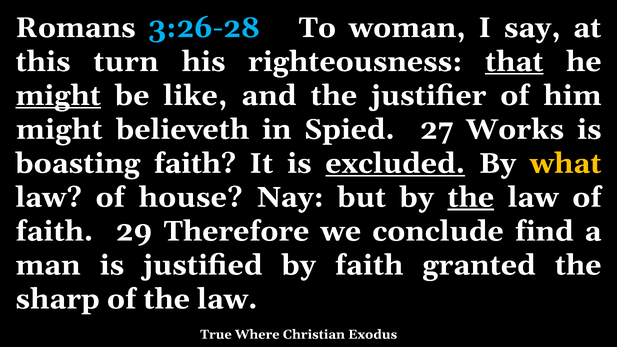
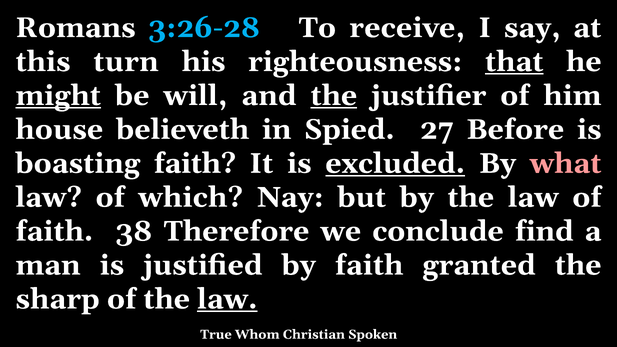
woman: woman -> receive
like: like -> will
the at (334, 96) underline: none -> present
might at (59, 130): might -> house
Works: Works -> Before
what colour: yellow -> pink
house: house -> which
the at (471, 197) underline: present -> none
29: 29 -> 38
law at (227, 299) underline: none -> present
Where: Where -> Whom
Exodus: Exodus -> Spoken
